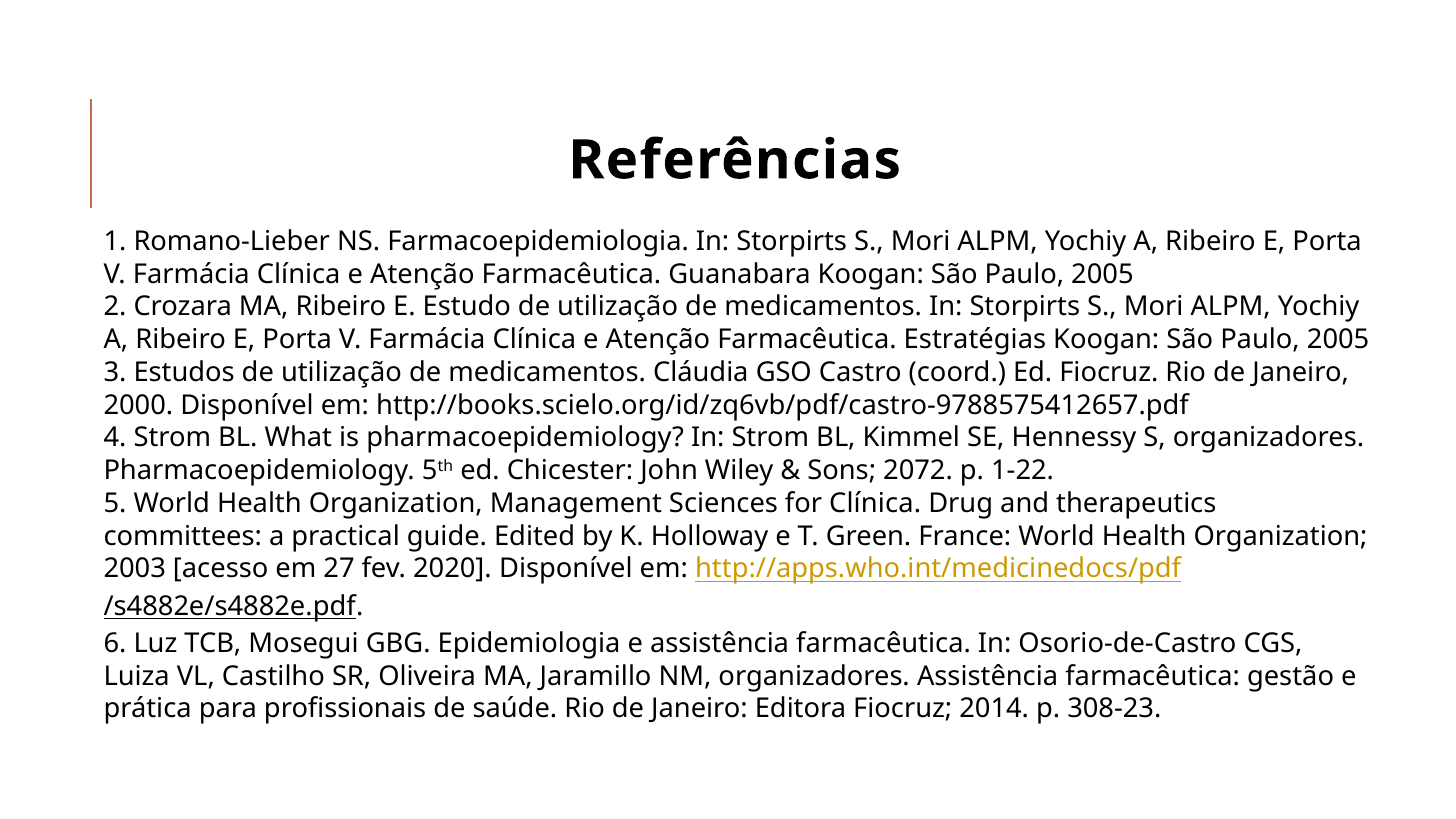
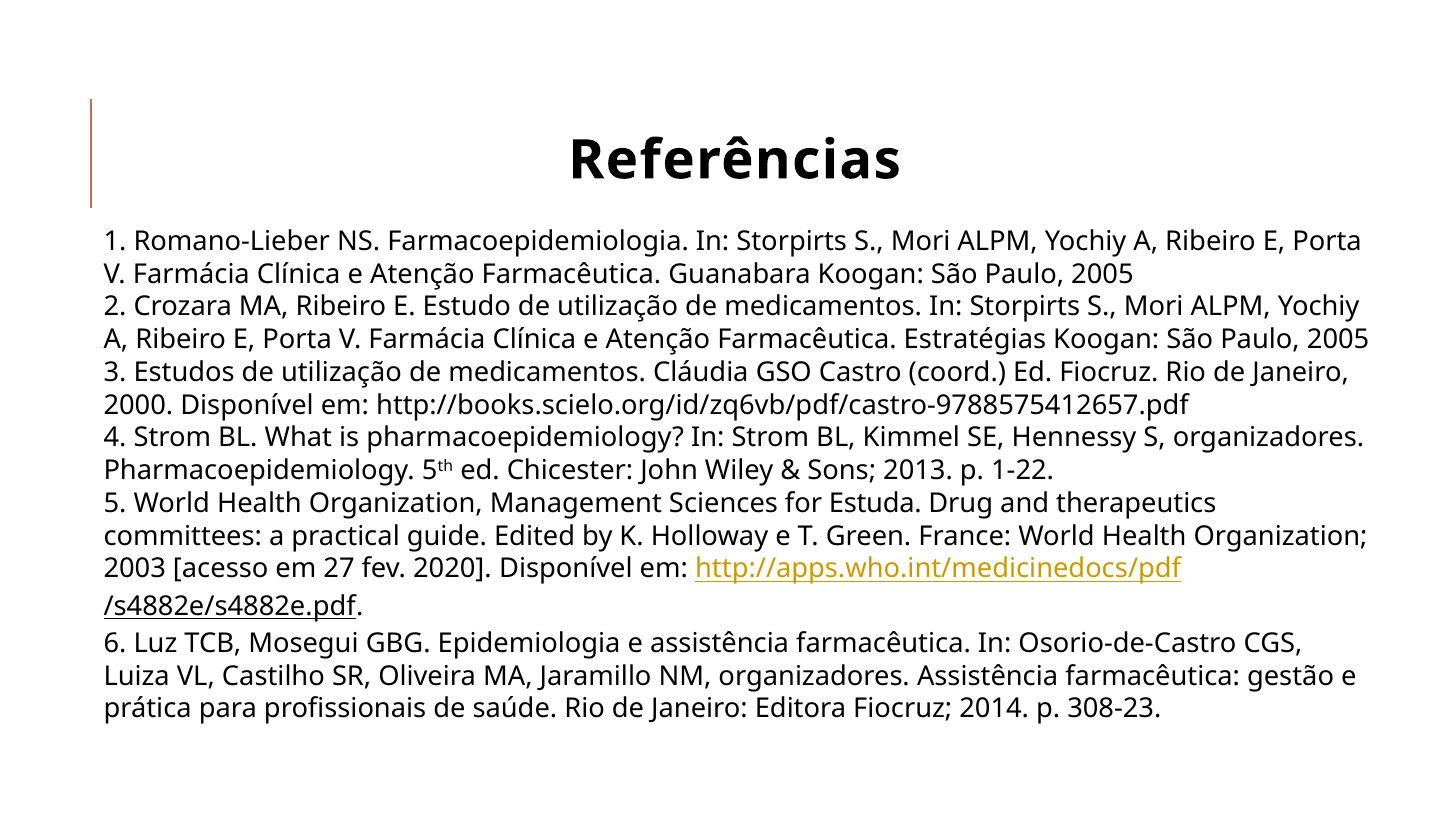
2072: 2072 -> 2013
for Clínica: Clínica -> Estuda
